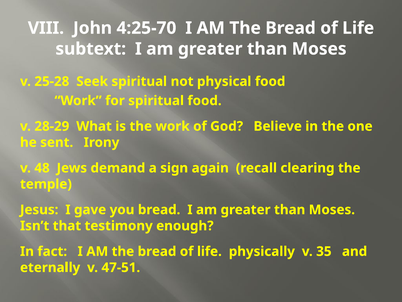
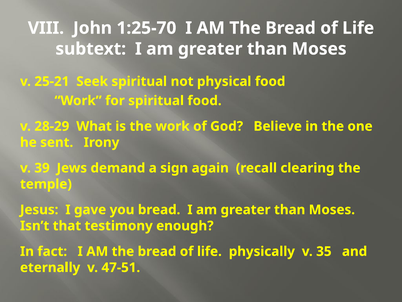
4:25-70: 4:25-70 -> 1:25-70
25-28: 25-28 -> 25-21
48: 48 -> 39
